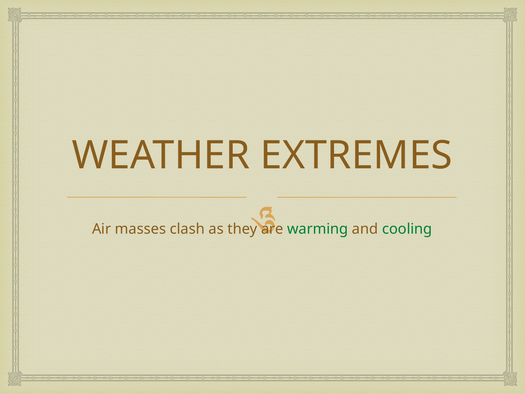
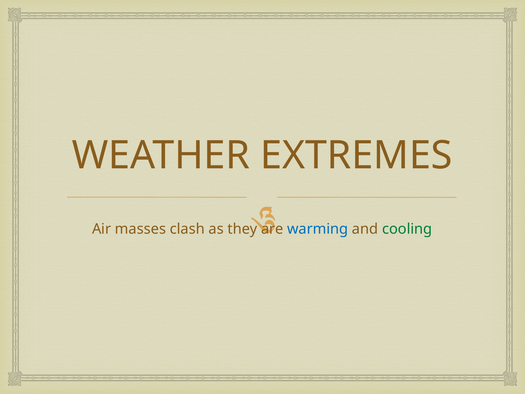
warming colour: green -> blue
